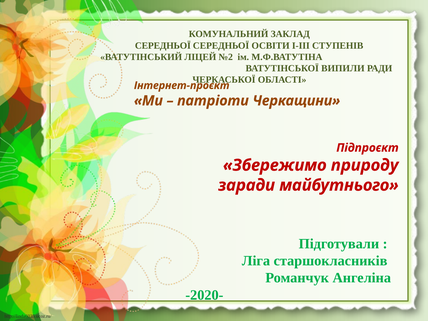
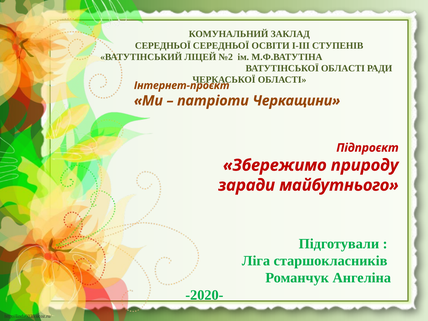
ВАТУТІНСЬКОЇ ВИПИЛИ: ВИПИЛИ -> ОБЛАСТІ
